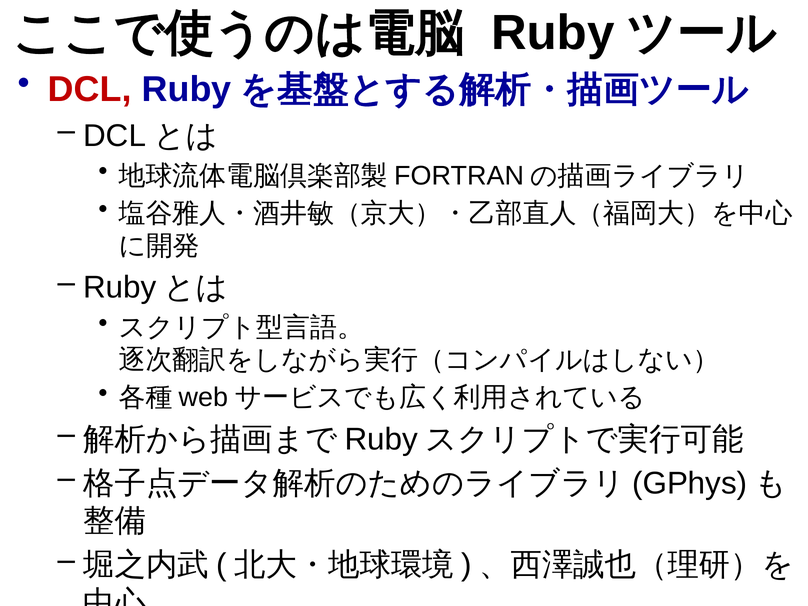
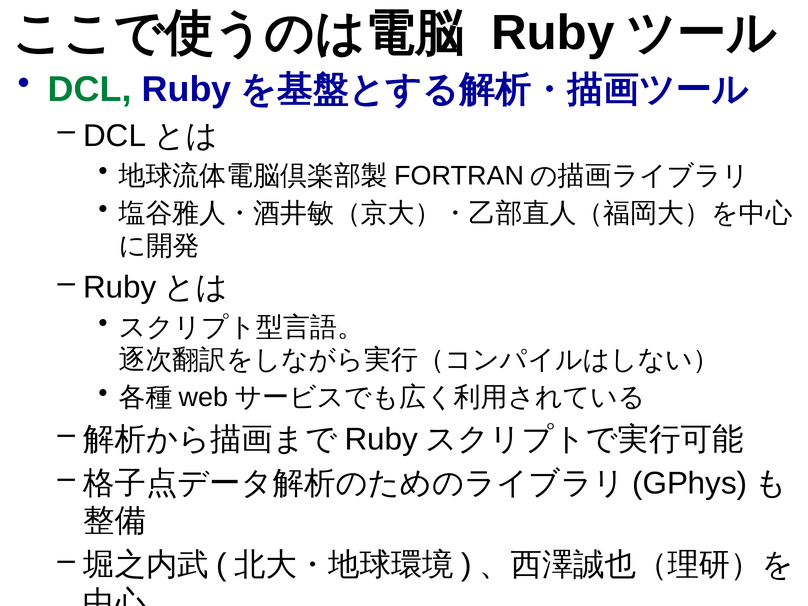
DCL at (90, 89) colour: red -> green
